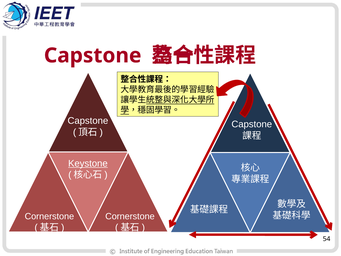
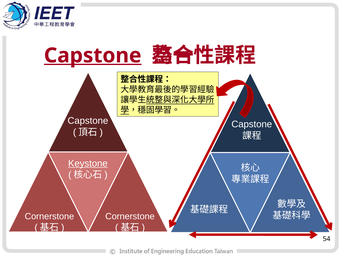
Capstone at (93, 55) underline: none -> present
